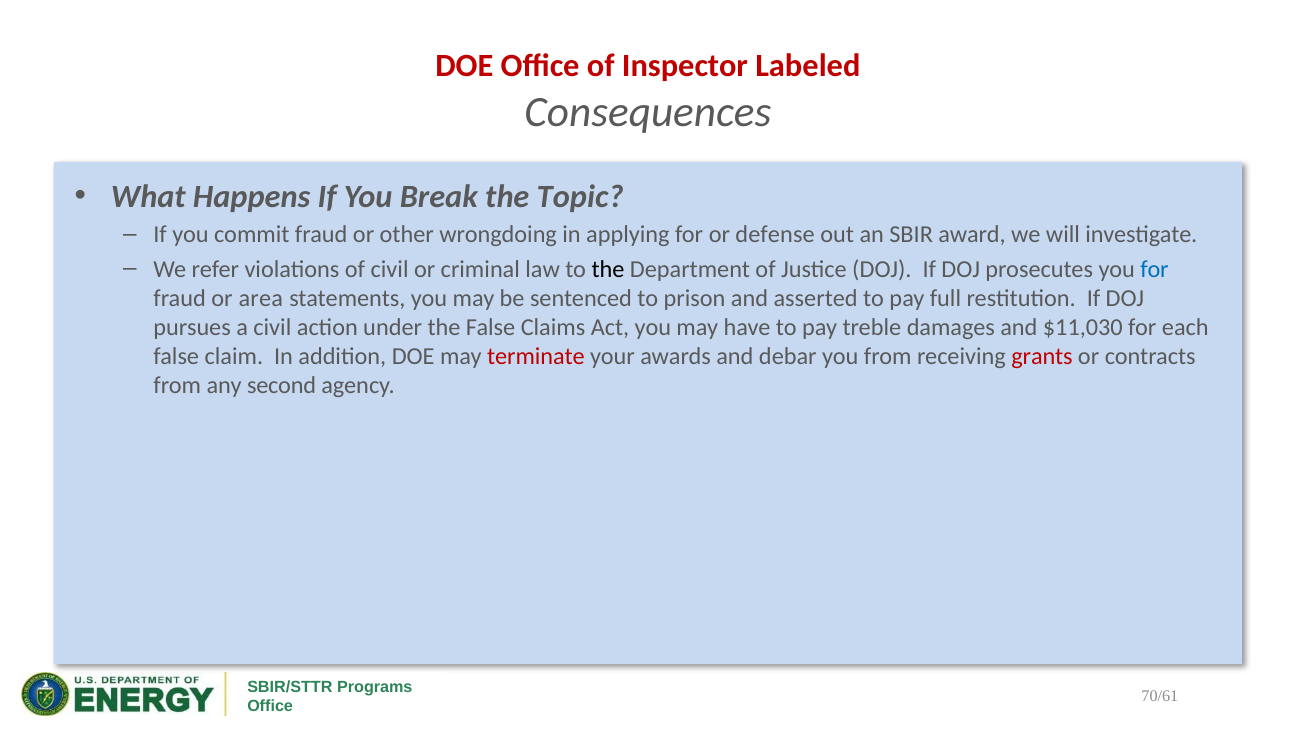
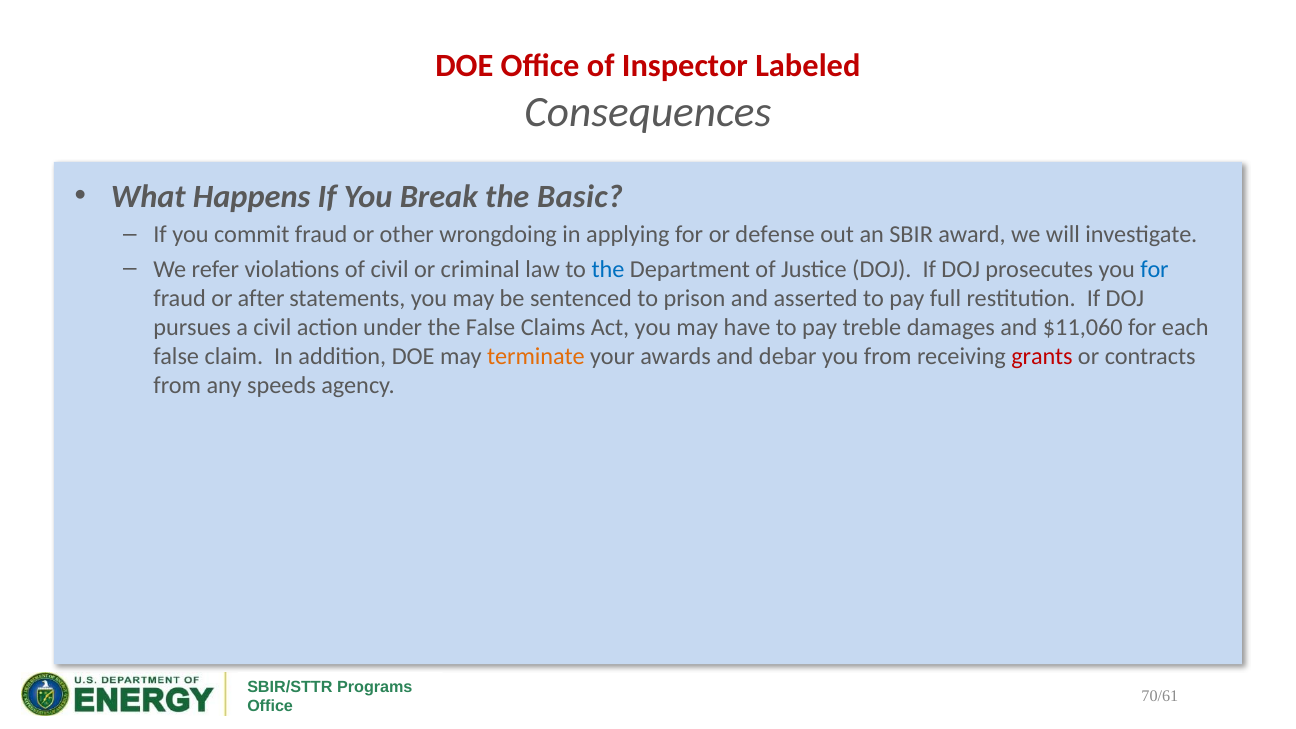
Topic: Topic -> Basic
the at (608, 269) colour: black -> blue
area: area -> after
$11,030: $11,030 -> $11,060
terminate colour: red -> orange
second: second -> speeds
